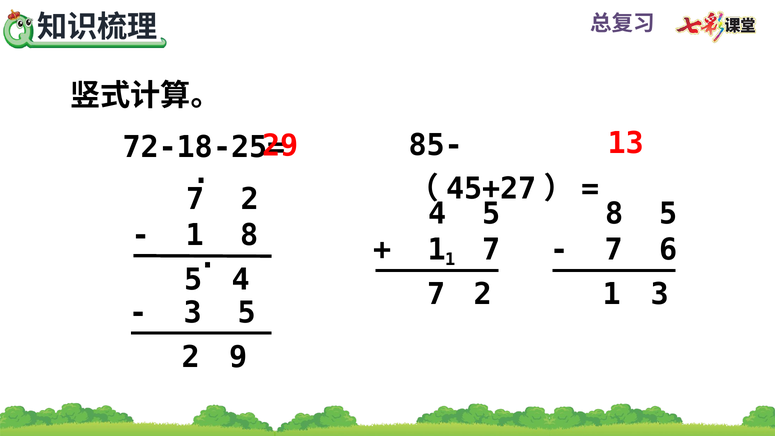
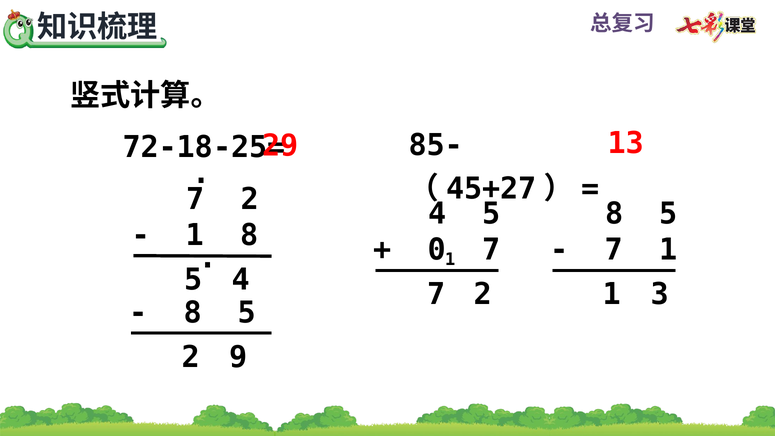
1 at (437, 250): 1 -> 0
7 6: 6 -> 1
3 at (193, 313): 3 -> 8
